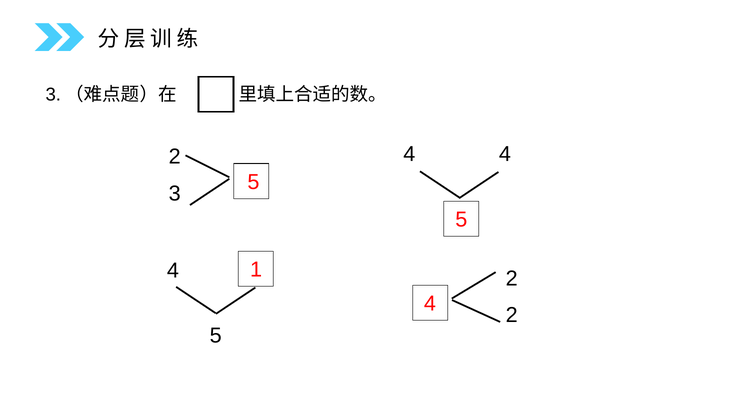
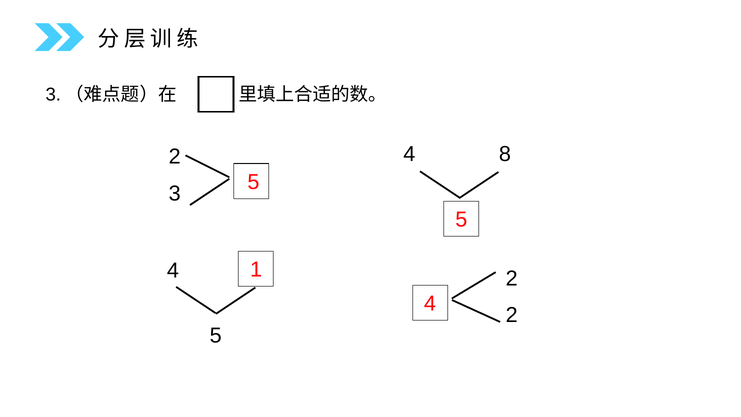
4 4: 4 -> 8
